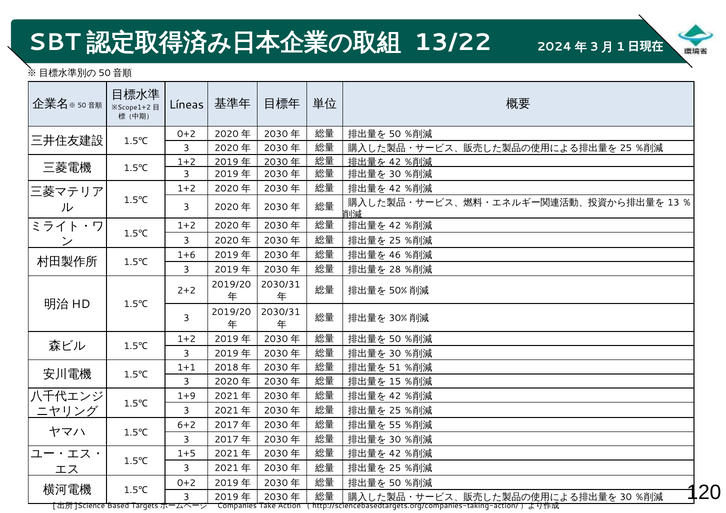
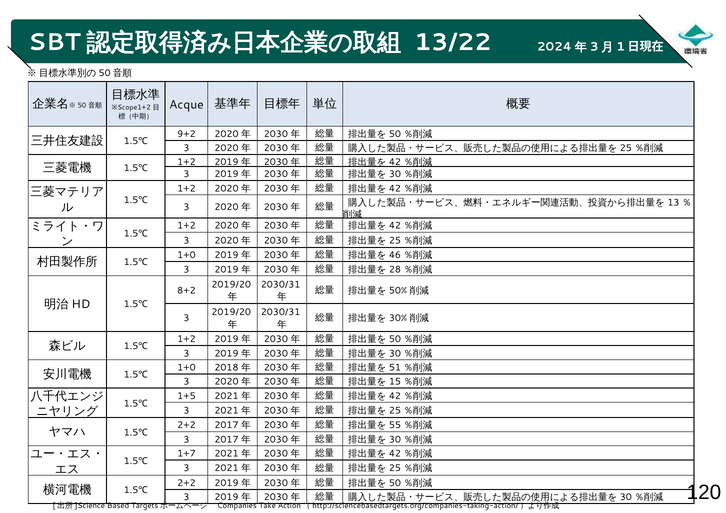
Líneas: Líneas -> Acque
0+2 at (186, 134): 0+2 -> 9+2
1+6 at (186, 255): 1+6 -> 1+0
2+2: 2+2 -> 8+2
1+1 at (186, 368): 1+1 -> 1+0
1+9: 1+9 -> 1+5
6+2 at (186, 426): 6+2 -> 2+2
1+5: 1+5 -> 1+7
0+2 at (186, 483): 0+2 -> 2+2
